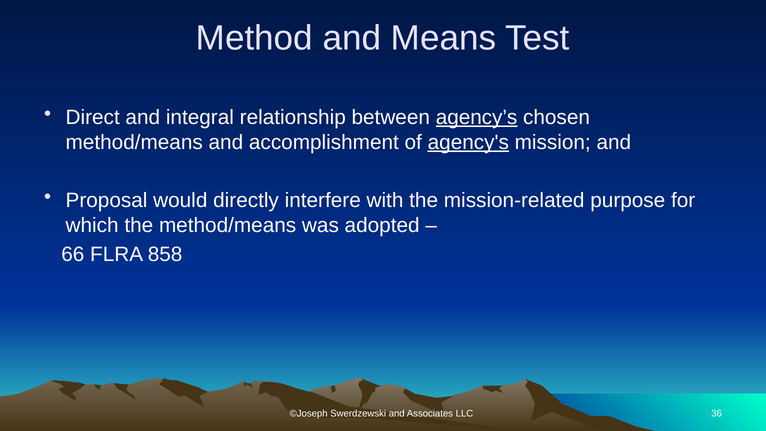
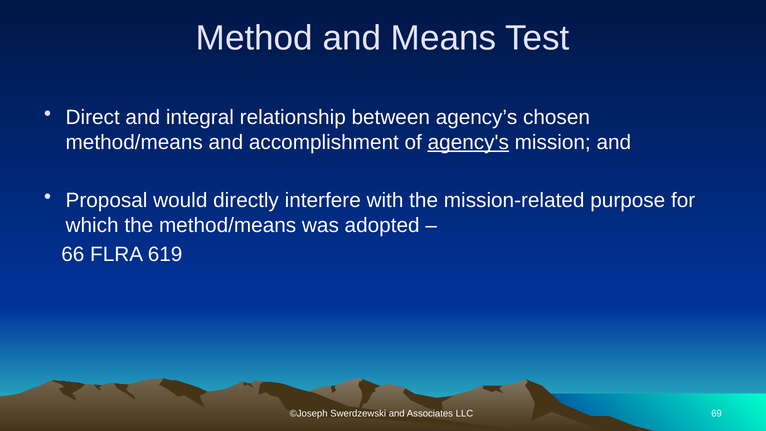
agency’s underline: present -> none
858: 858 -> 619
36: 36 -> 69
